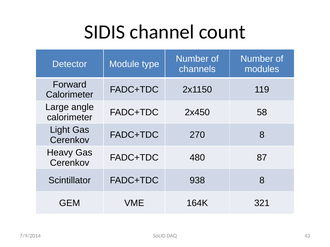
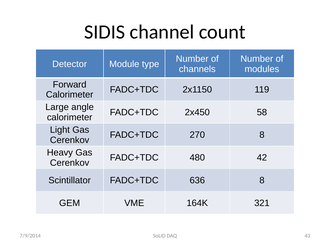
87: 87 -> 42
938: 938 -> 636
